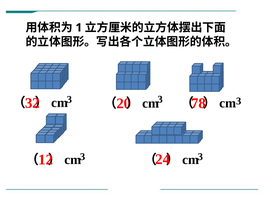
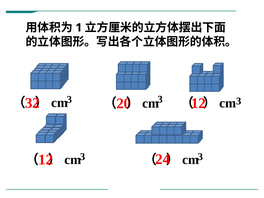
78 at (198, 103): 78 -> 12
